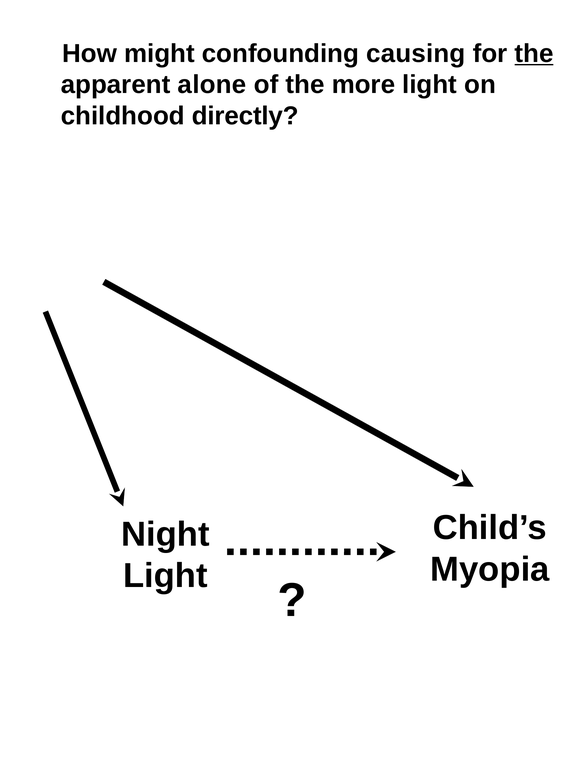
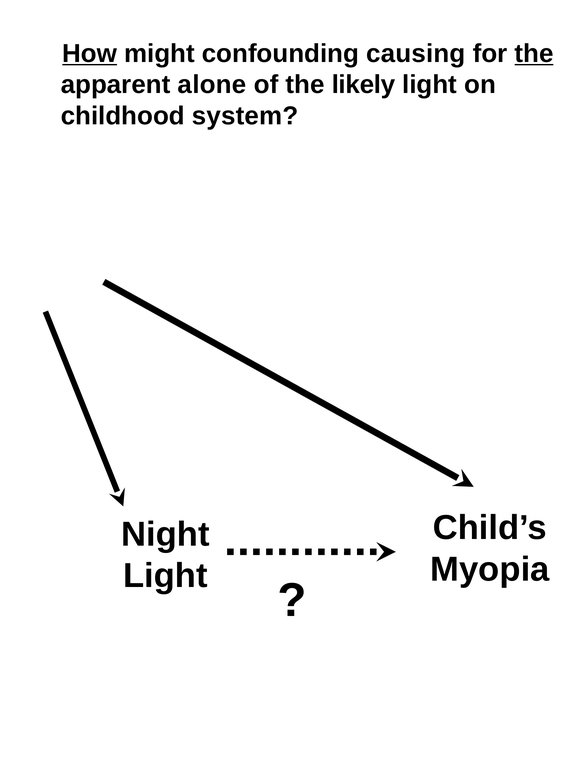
How underline: none -> present
more: more -> likely
directly: directly -> system
